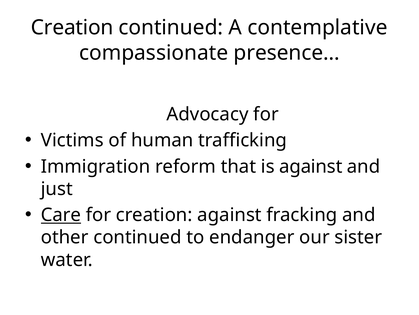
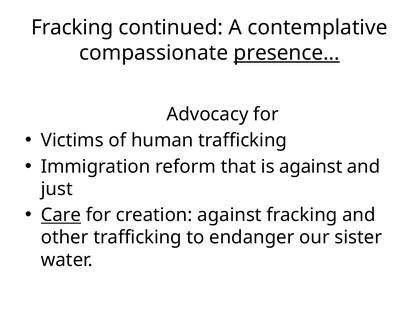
Creation at (72, 28): Creation -> Fracking
presence… underline: none -> present
other continued: continued -> trafficking
